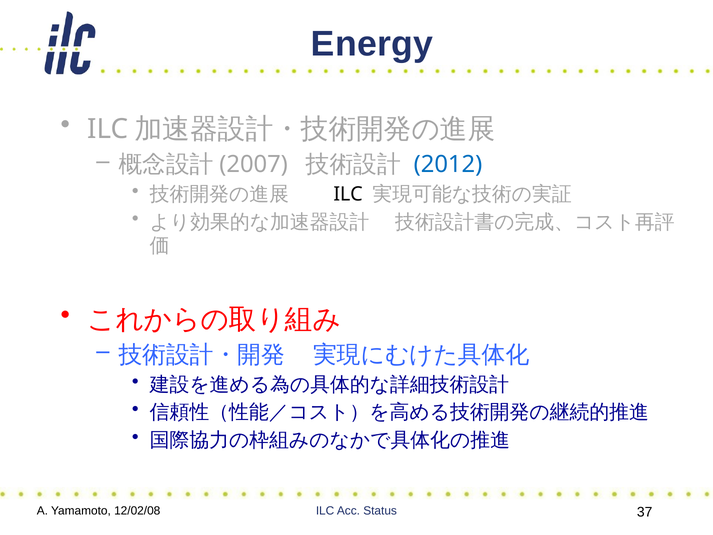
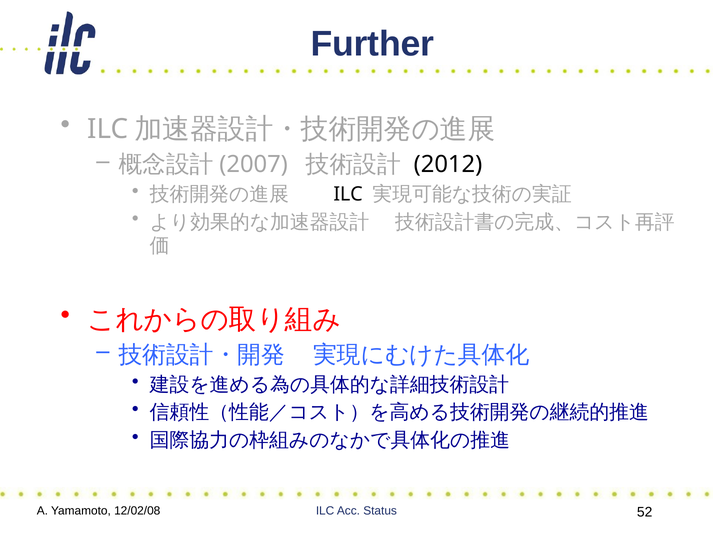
Energy: Energy -> Further
2012 colour: blue -> black
37: 37 -> 52
